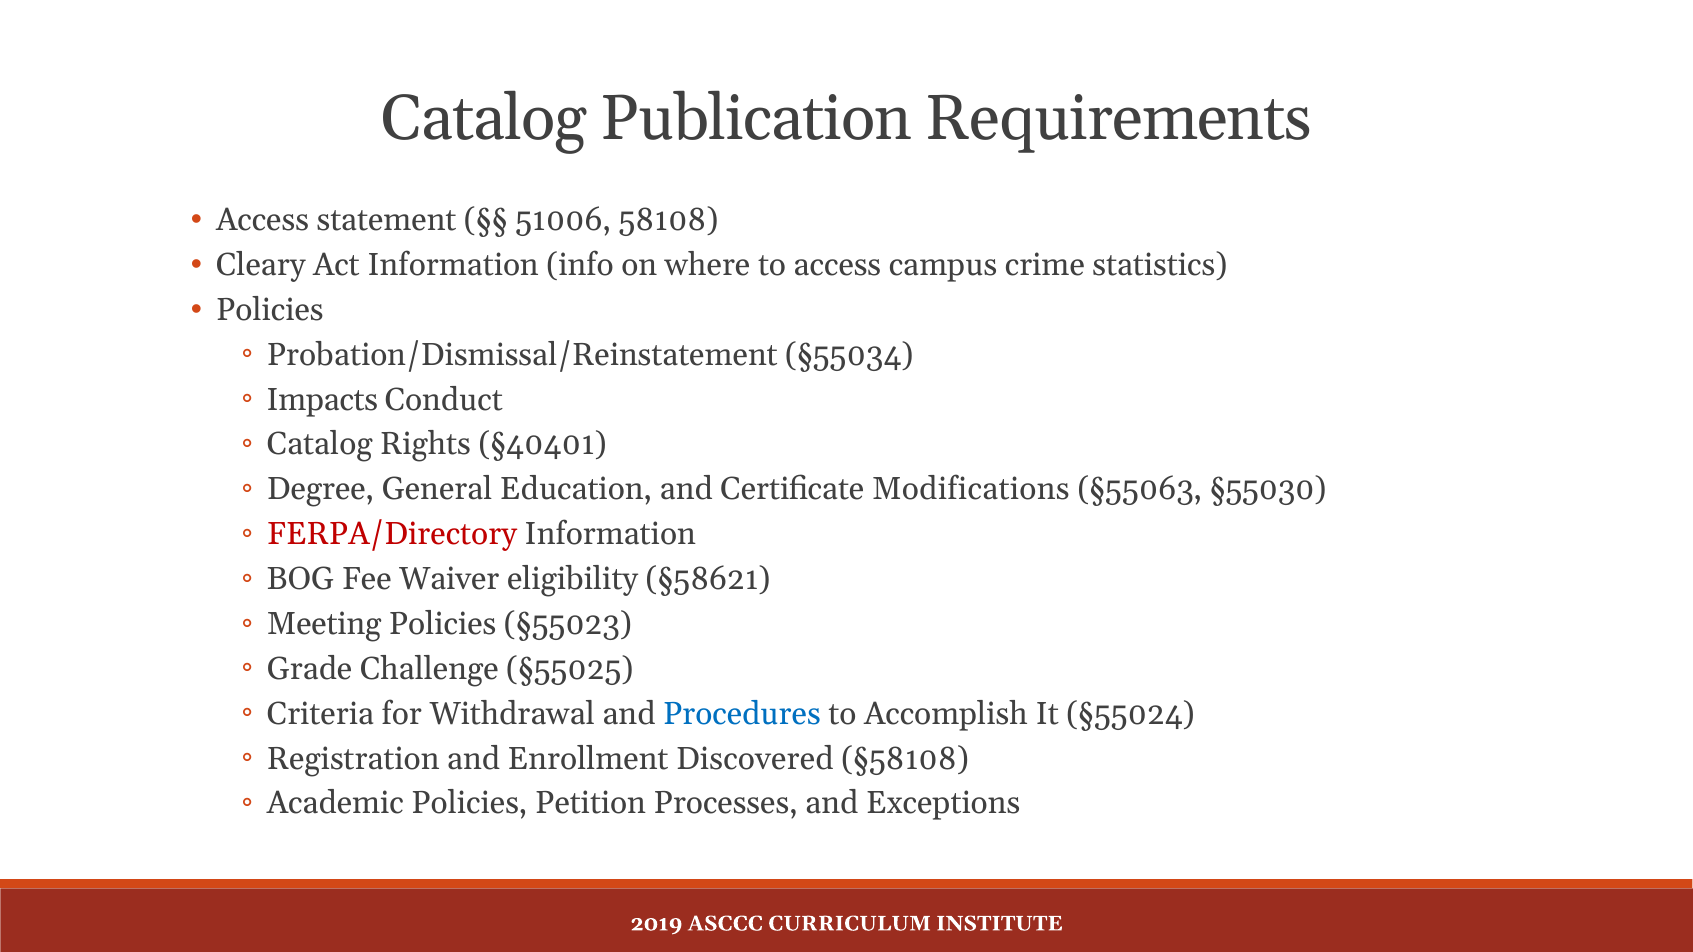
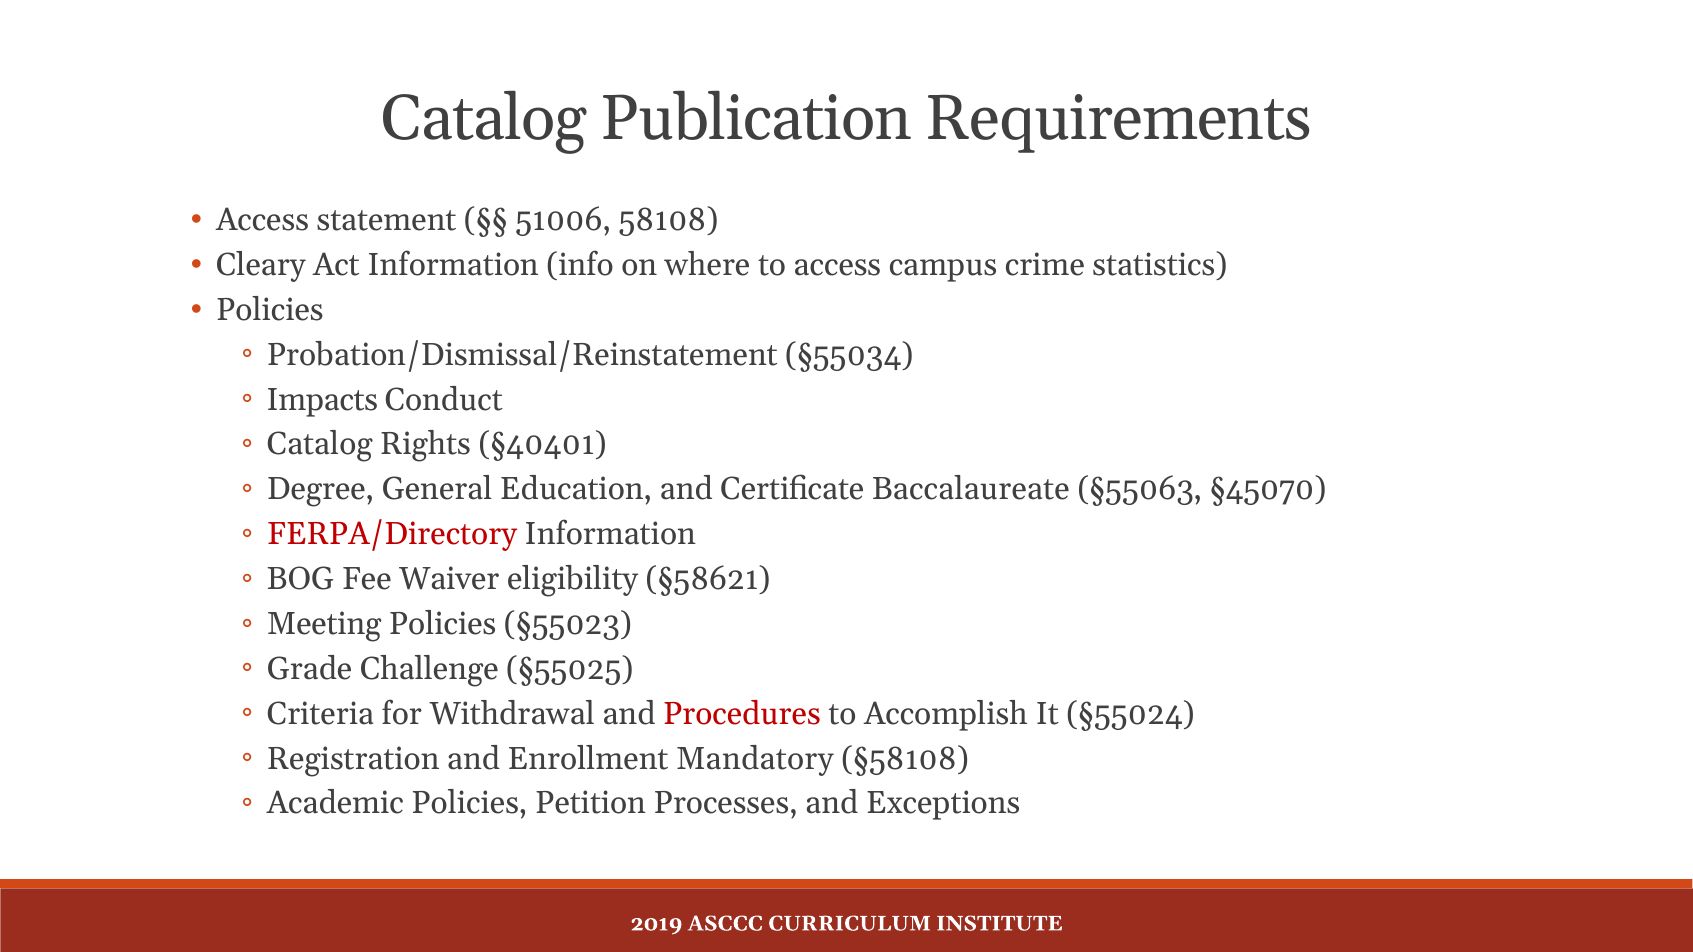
Modifications: Modifications -> Baccalaureate
§55030: §55030 -> §45070
Procedures colour: blue -> red
Discovered: Discovered -> Mandatory
